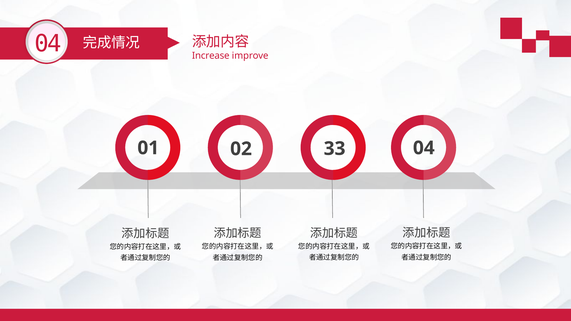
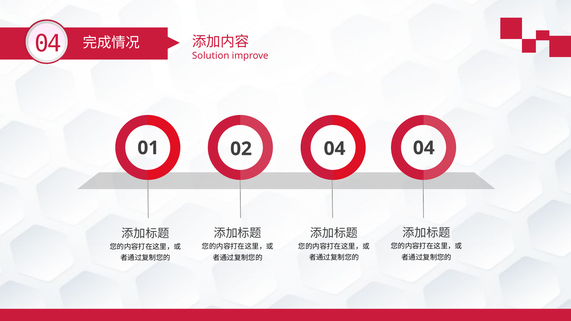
Increase: Increase -> Solution
01 33: 33 -> 04
